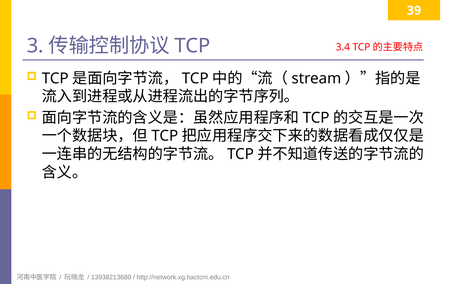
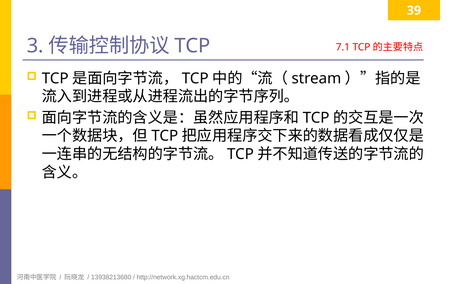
3.4: 3.4 -> 7.1
